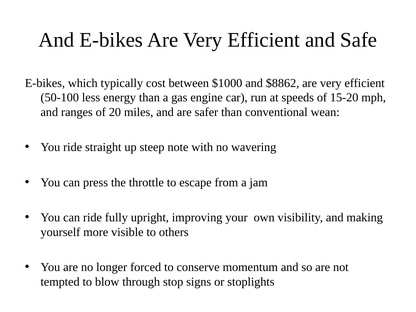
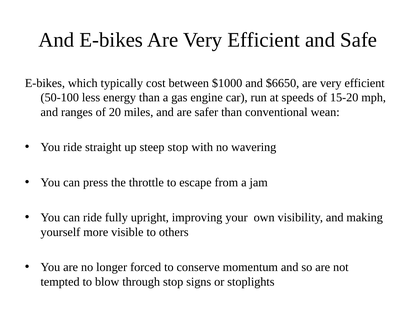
$8862: $8862 -> $6650
steep note: note -> stop
